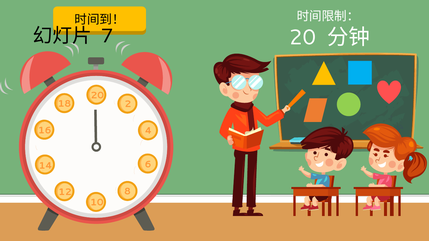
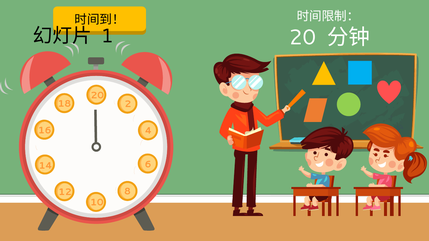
7: 7 -> 1
